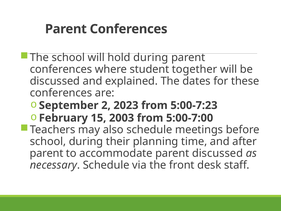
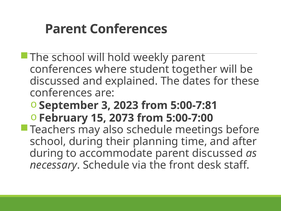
hold during: during -> weekly
2: 2 -> 3
5:00-7:23: 5:00-7:23 -> 5:00-7:81
2003: 2003 -> 2073
parent at (47, 153): parent -> during
